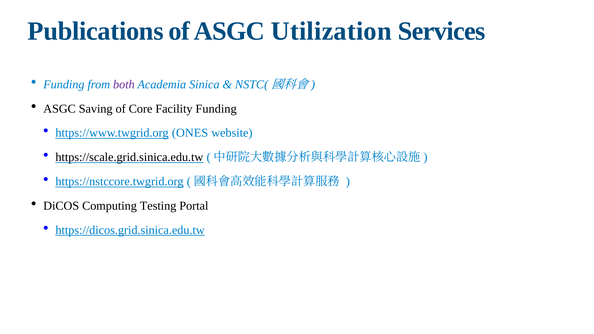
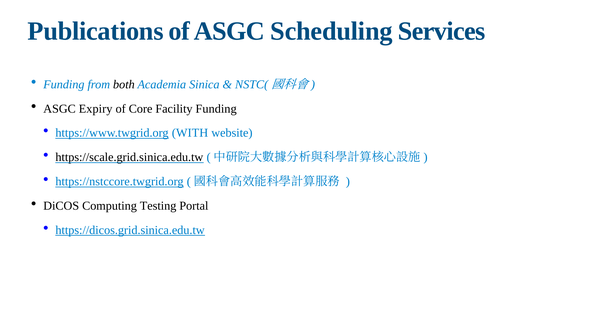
Utilization: Utilization -> Scheduling
both colour: purple -> black
Saving: Saving -> Expiry
ONES: ONES -> WITH
